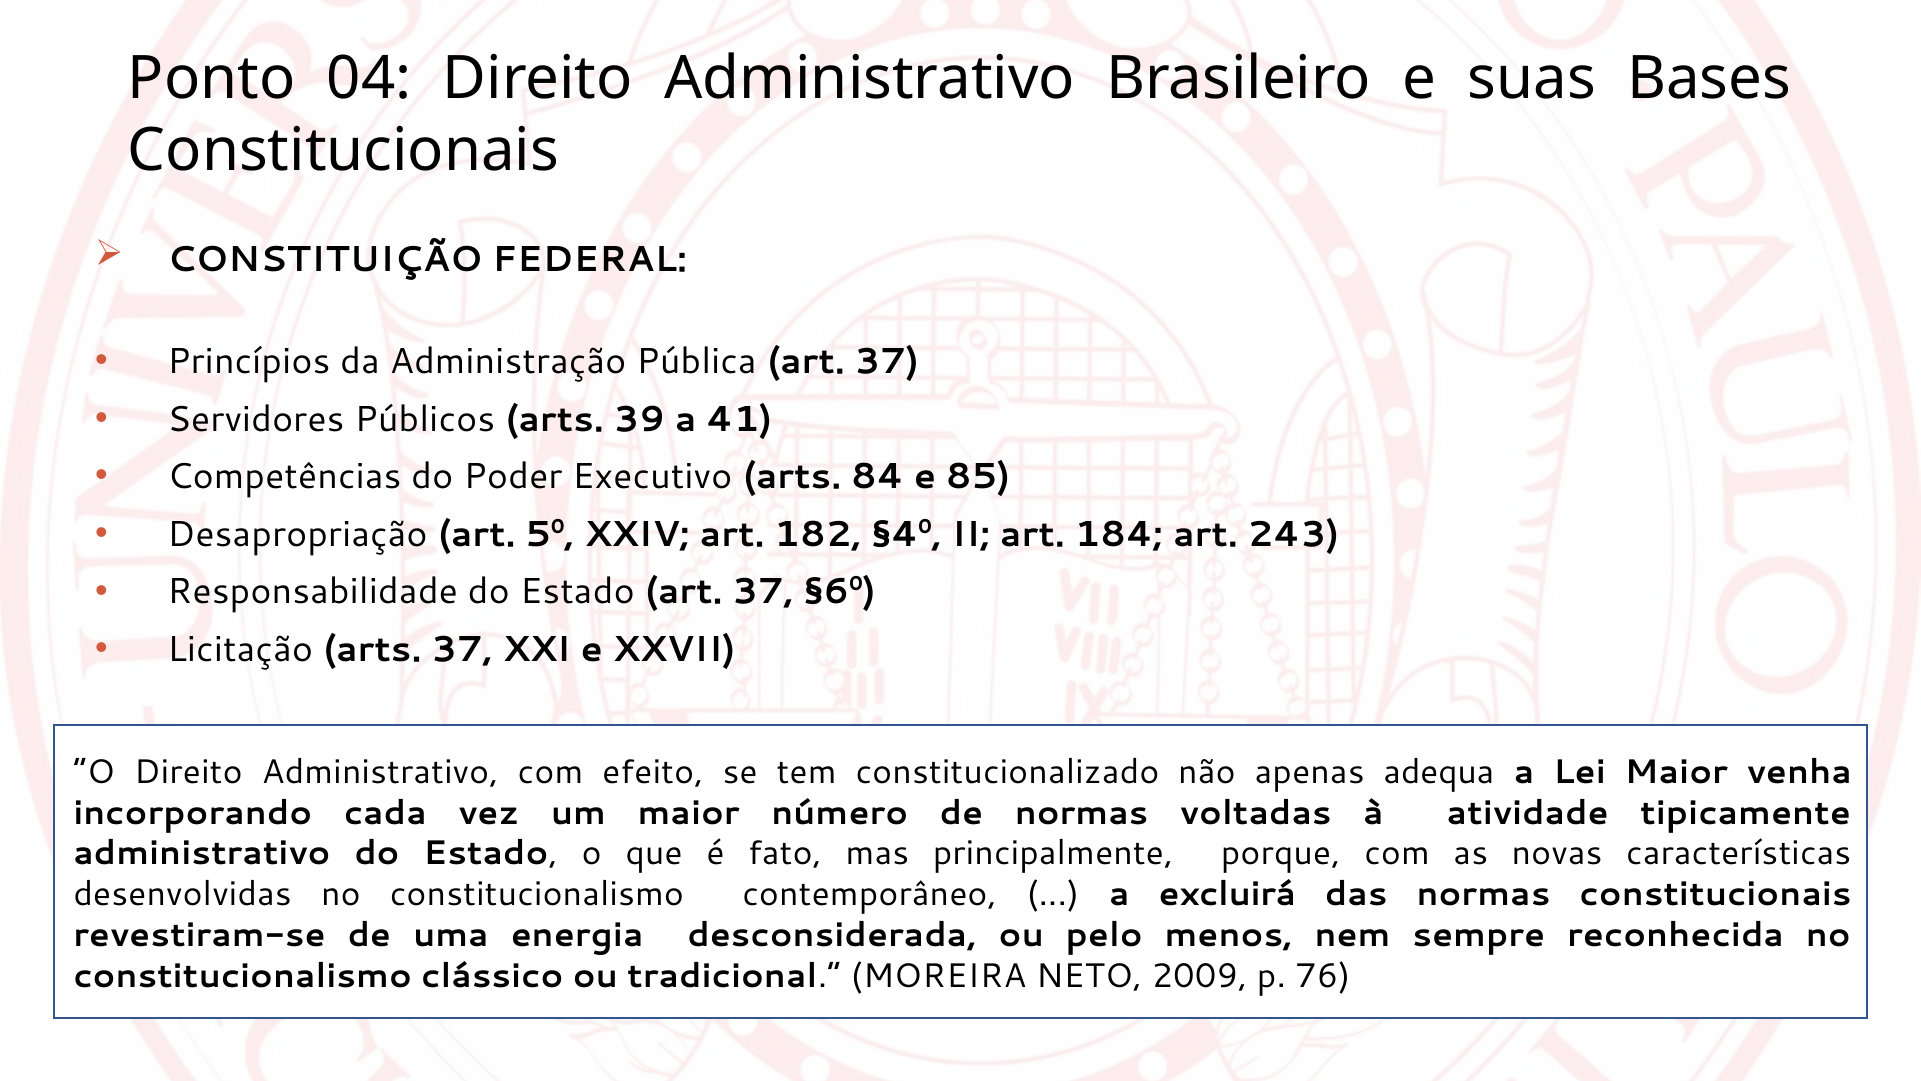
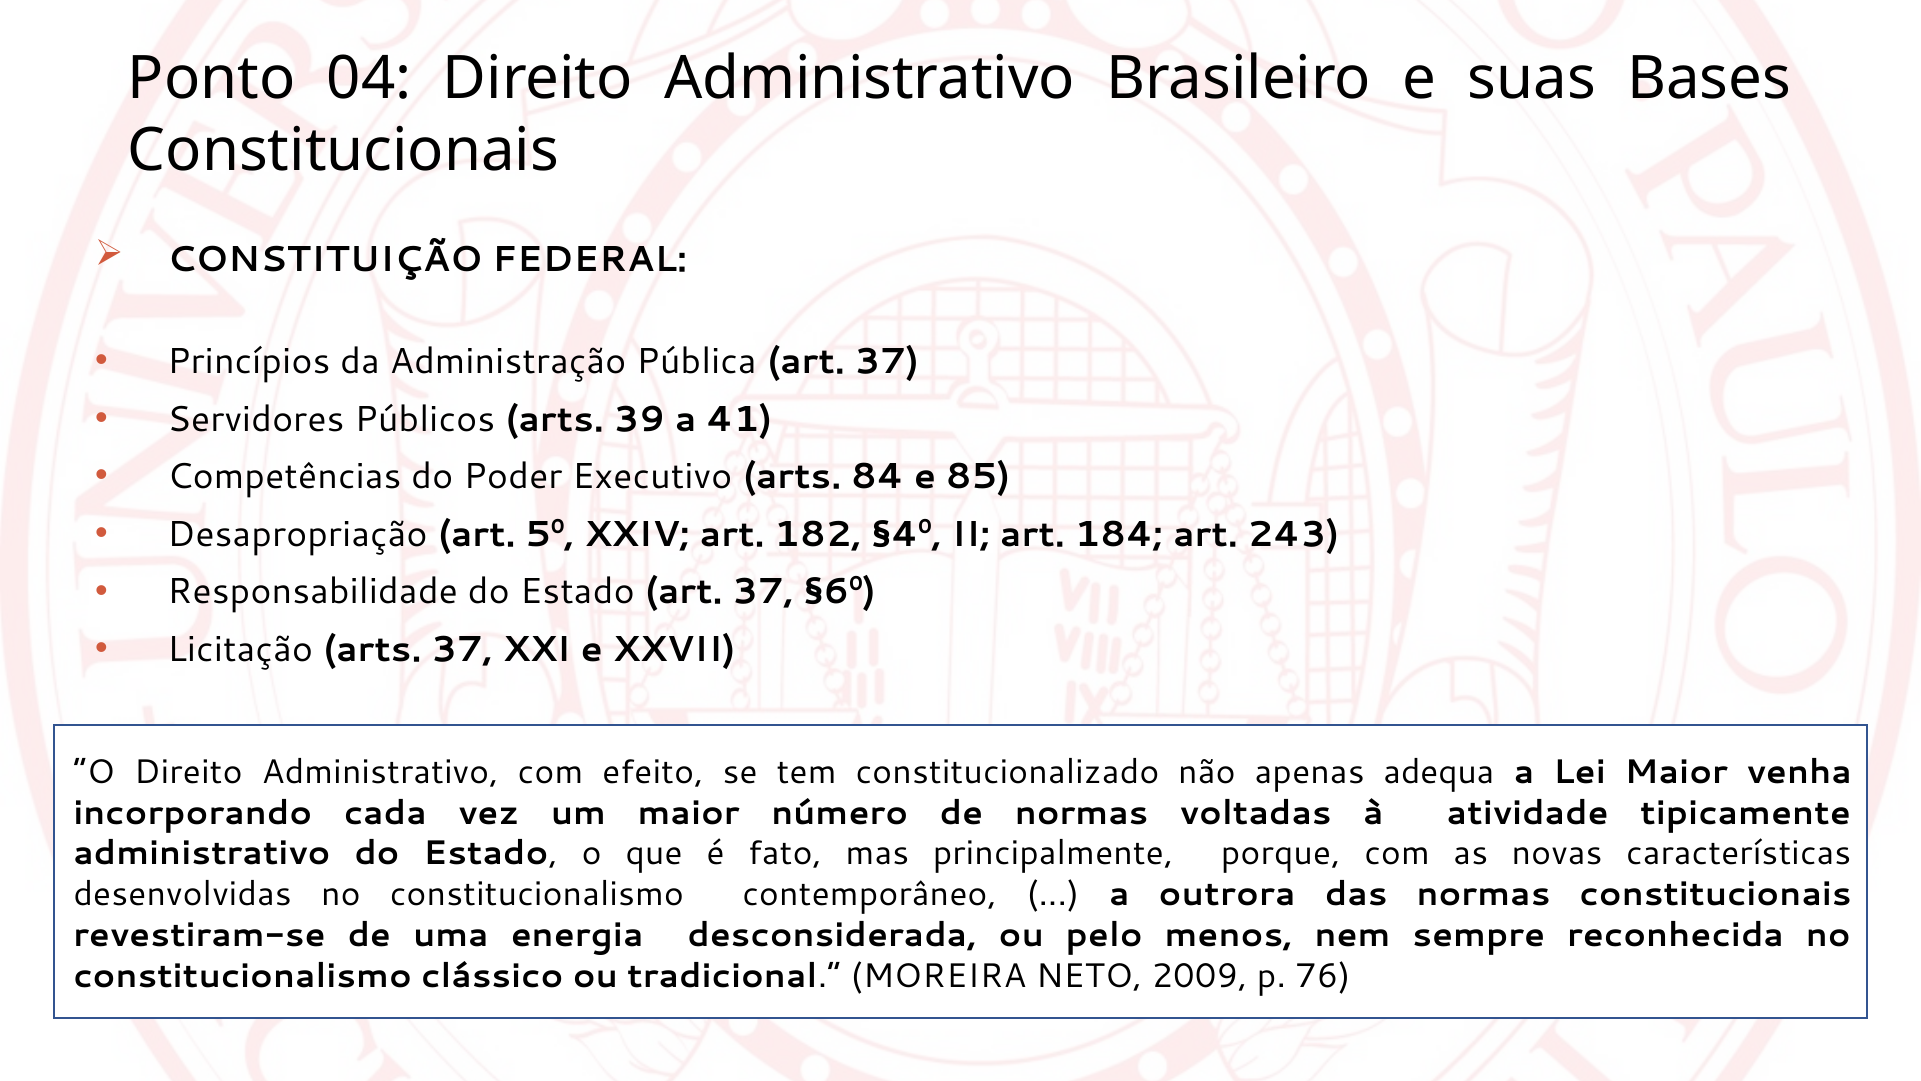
excluirá: excluirá -> outrora
